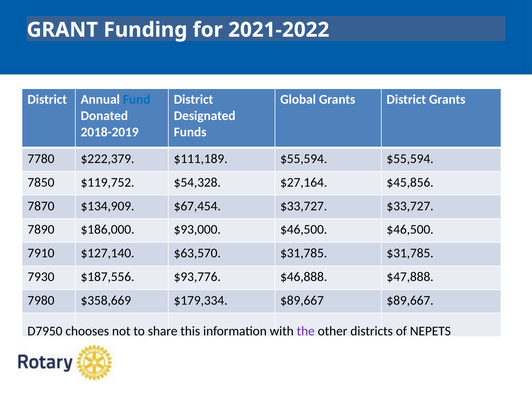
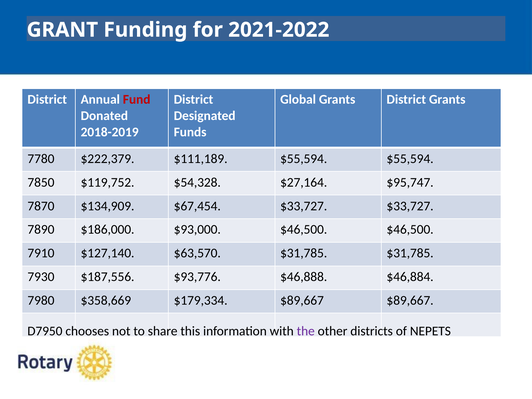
Fund colour: blue -> red
$45,856: $45,856 -> $95,747
$47,888: $47,888 -> $46,884
